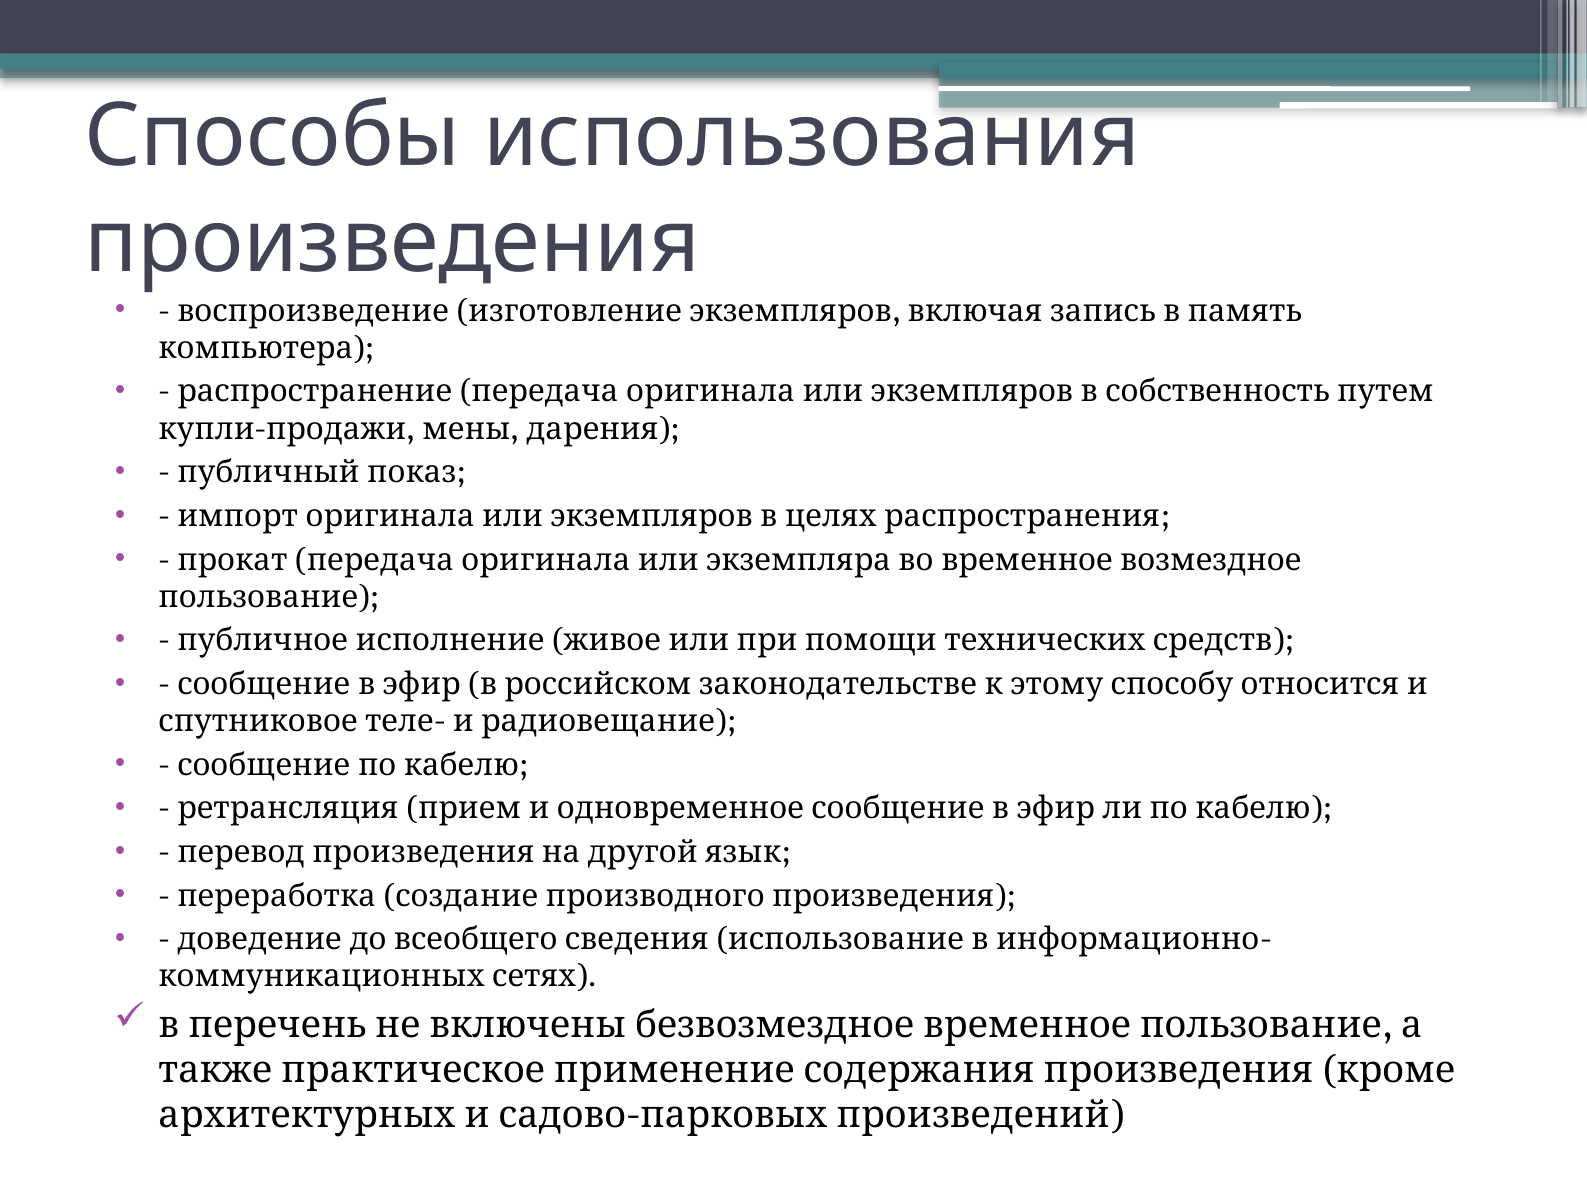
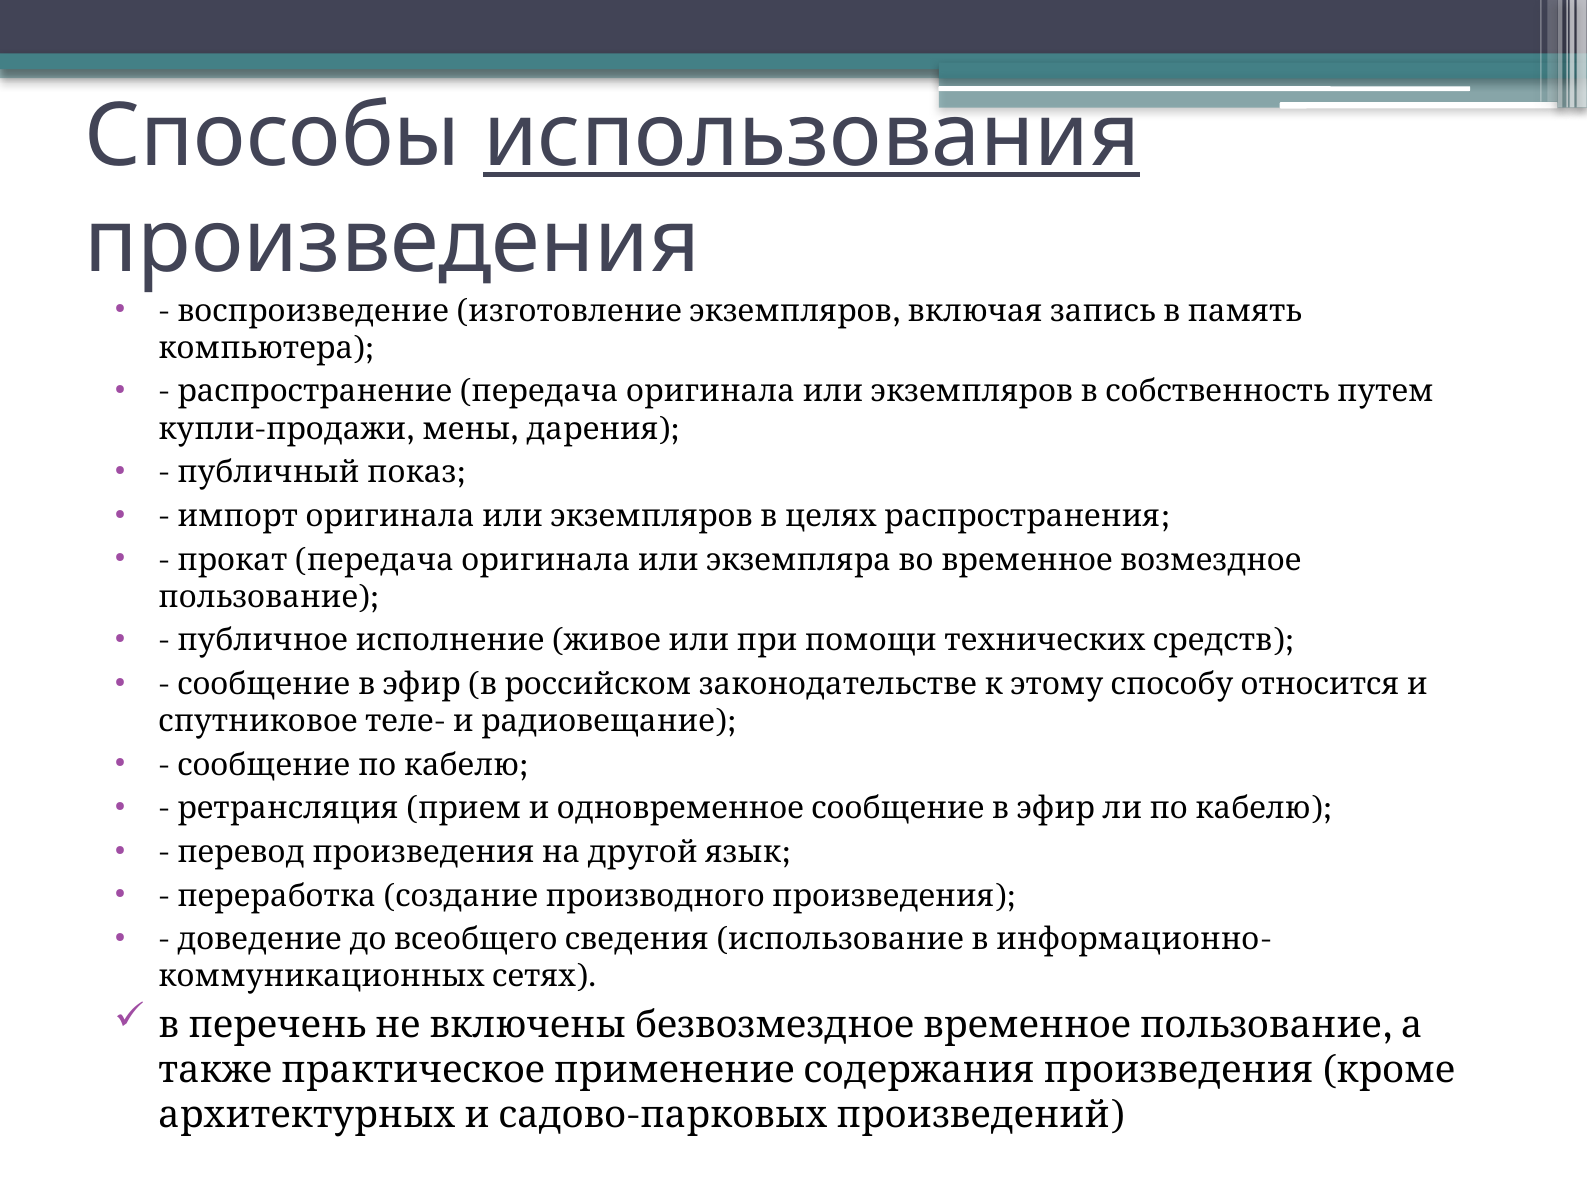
использования underline: none -> present
